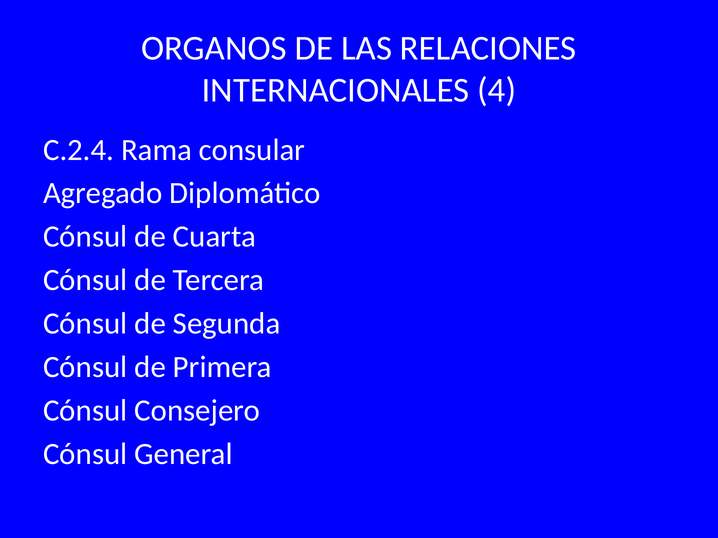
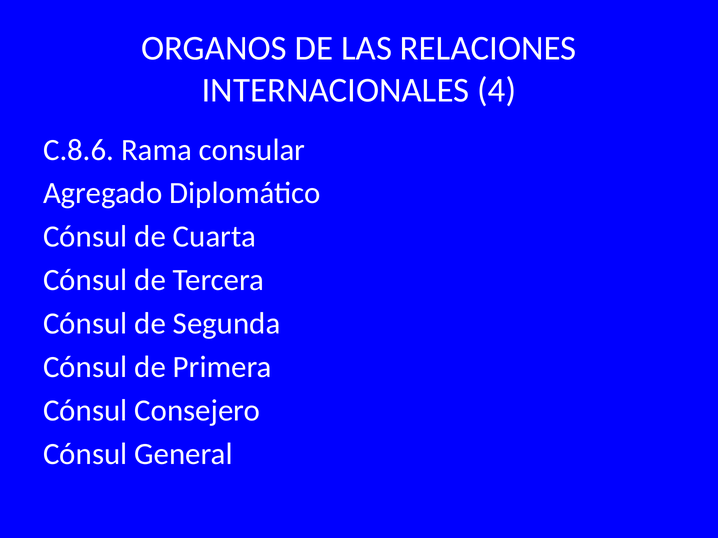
C.2.4: C.2.4 -> C.8.6
